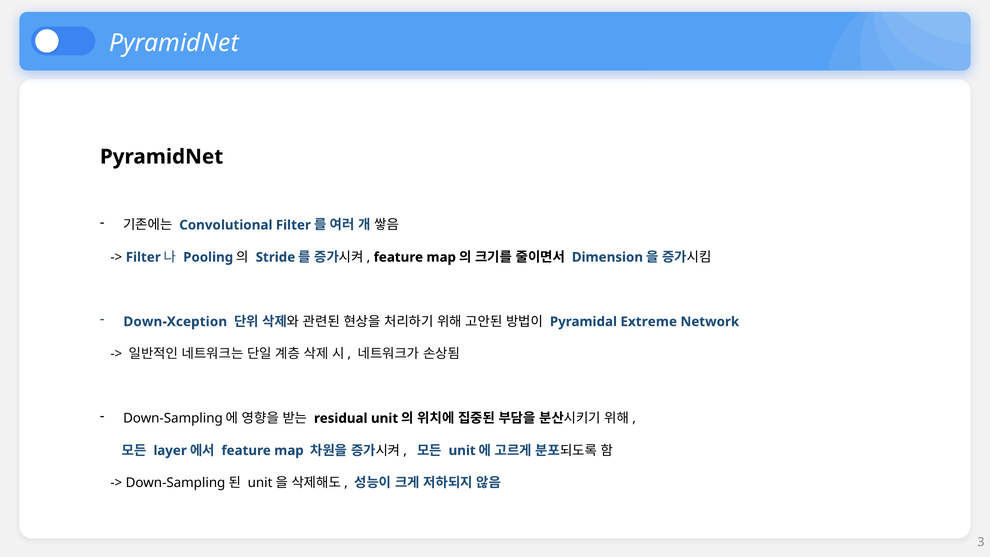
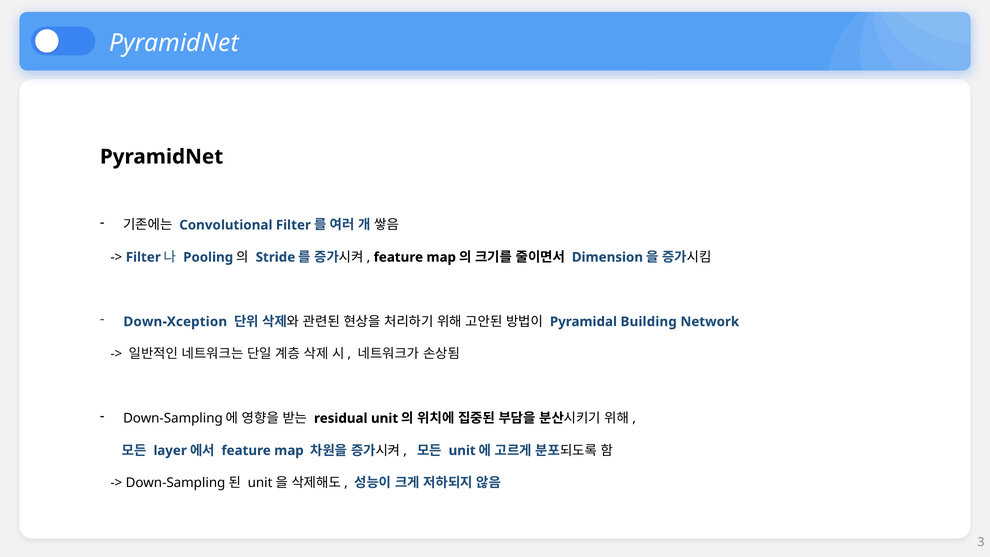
Extreme: Extreme -> Building
